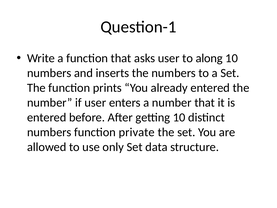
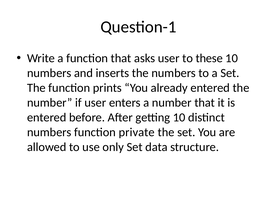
along: along -> these
